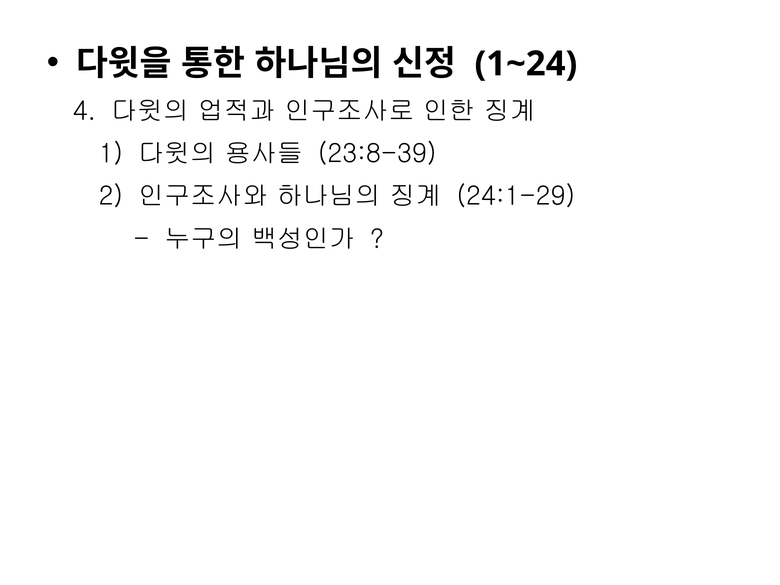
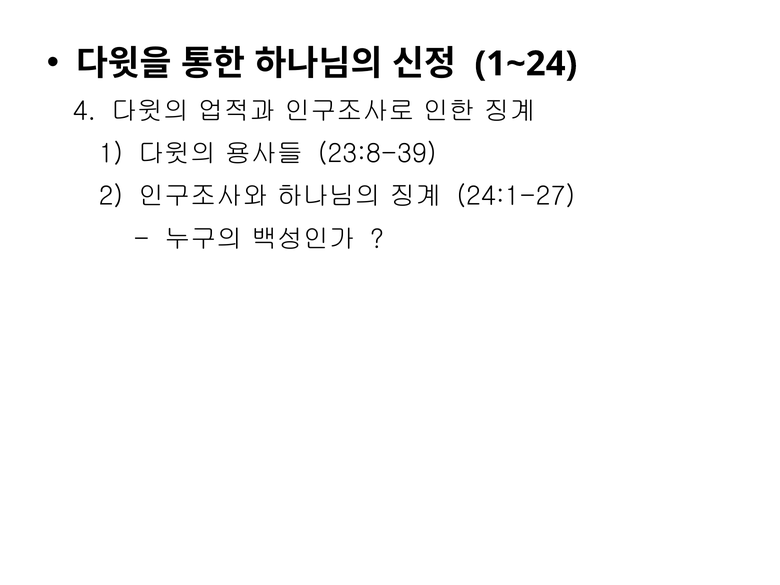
24:1-29: 24:1-29 -> 24:1-27
